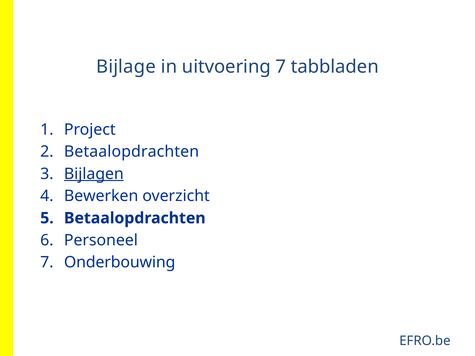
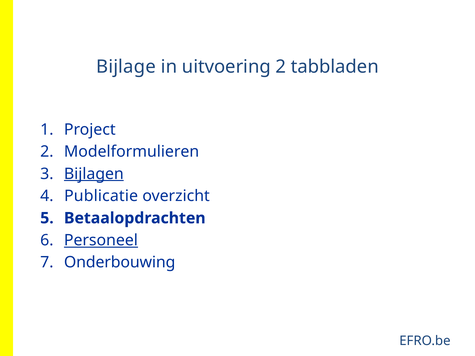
uitvoering 7: 7 -> 2
Betaalopdrachten at (132, 152): Betaalopdrachten -> Modelformulieren
Bewerken: Bewerken -> Publicatie
Personeel underline: none -> present
